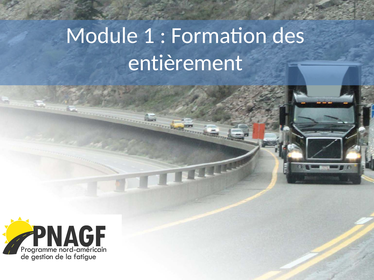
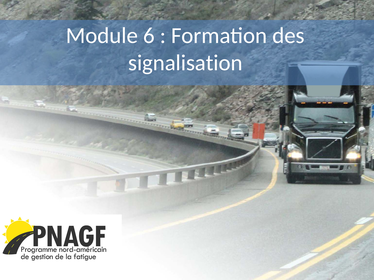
1: 1 -> 6
entièrement: entièrement -> signalisation
